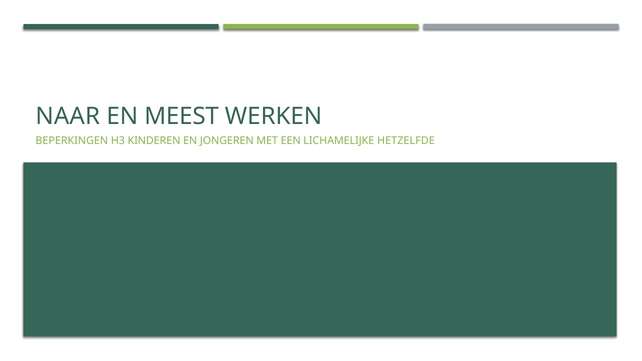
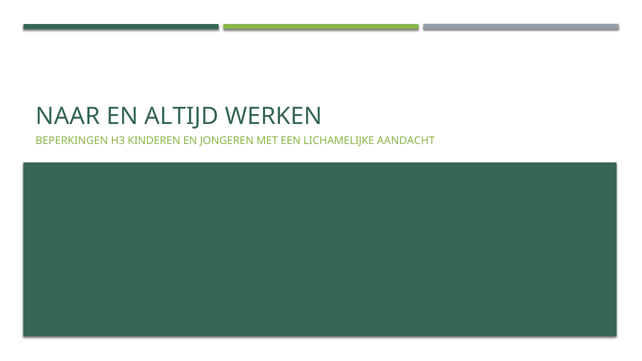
MEEST: MEEST -> ALTIJD
HETZELFDE: HETZELFDE -> AANDACHT
